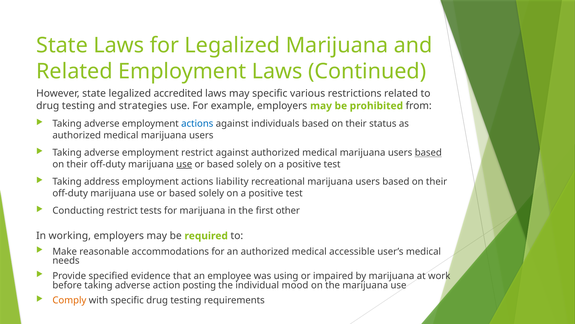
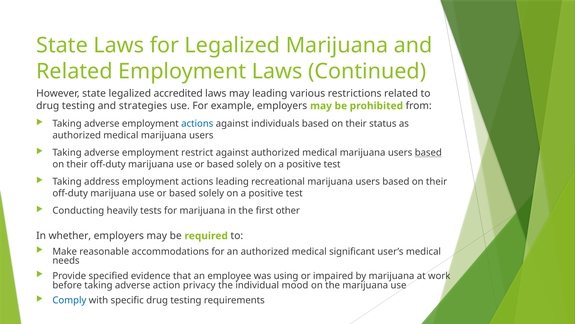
may specific: specific -> leading
use at (184, 164) underline: present -> none
actions liability: liability -> leading
Conducting restrict: restrict -> heavily
working: working -> whether
accessible: accessible -> significant
posting: posting -> privacy
Comply colour: orange -> blue
